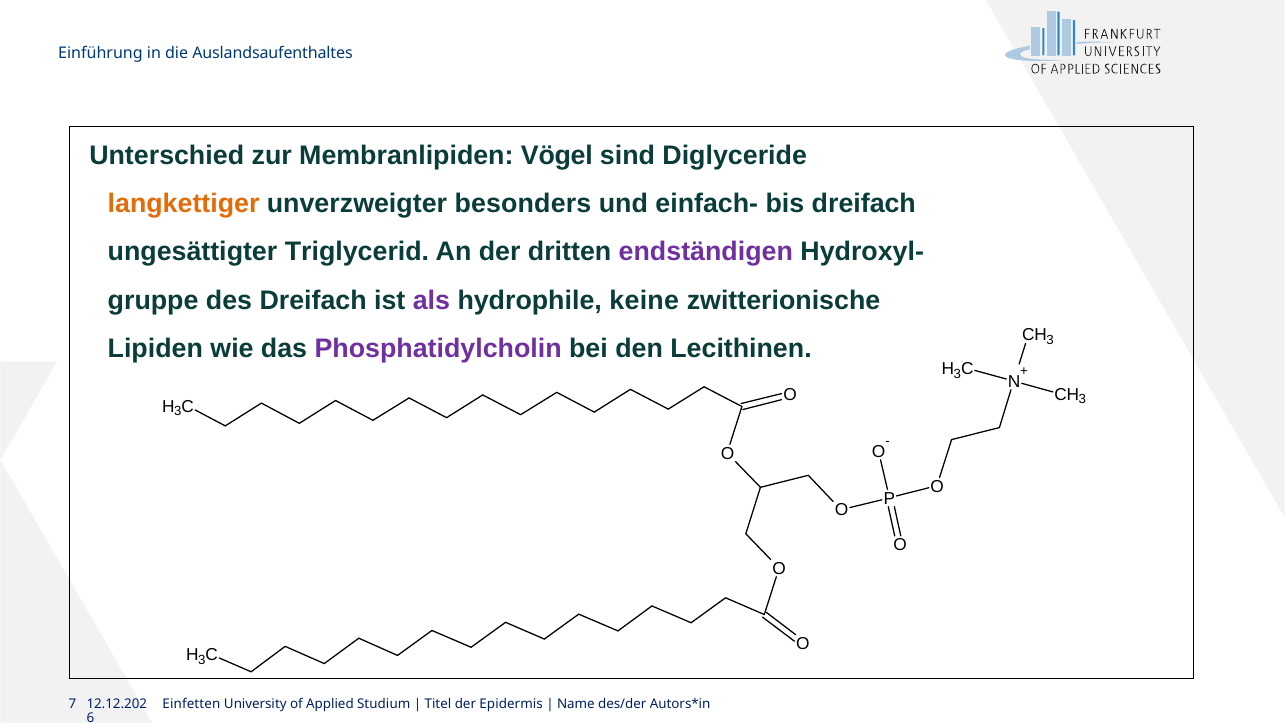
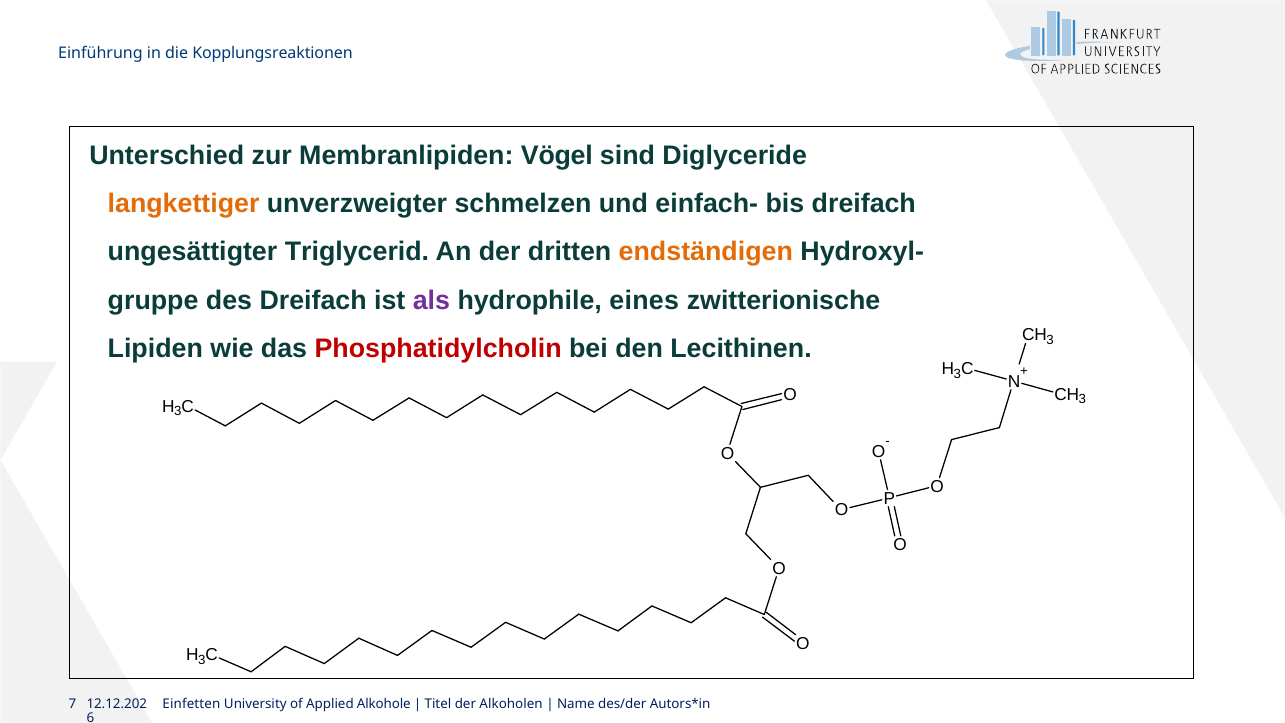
Auslandsaufenthaltes: Auslandsaufenthaltes -> Kopplungsreaktionen
besonders: besonders -> schmelzen
endständigen colour: purple -> orange
keine: keine -> eines
Phosphatidylcholin colour: purple -> red
Studium: Studium -> Alkohole
Epidermis: Epidermis -> Alkoholen
